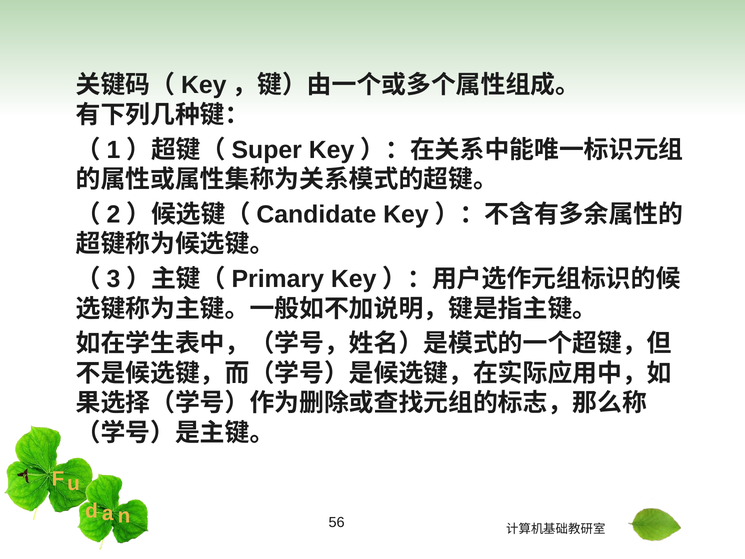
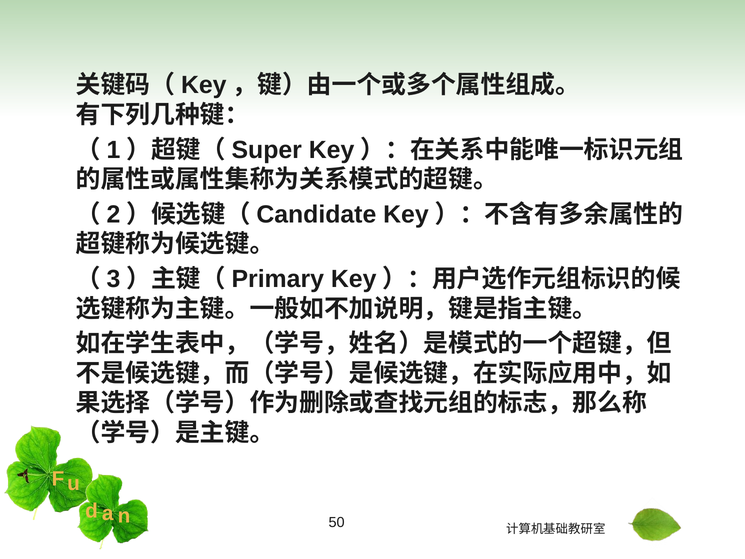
56: 56 -> 50
